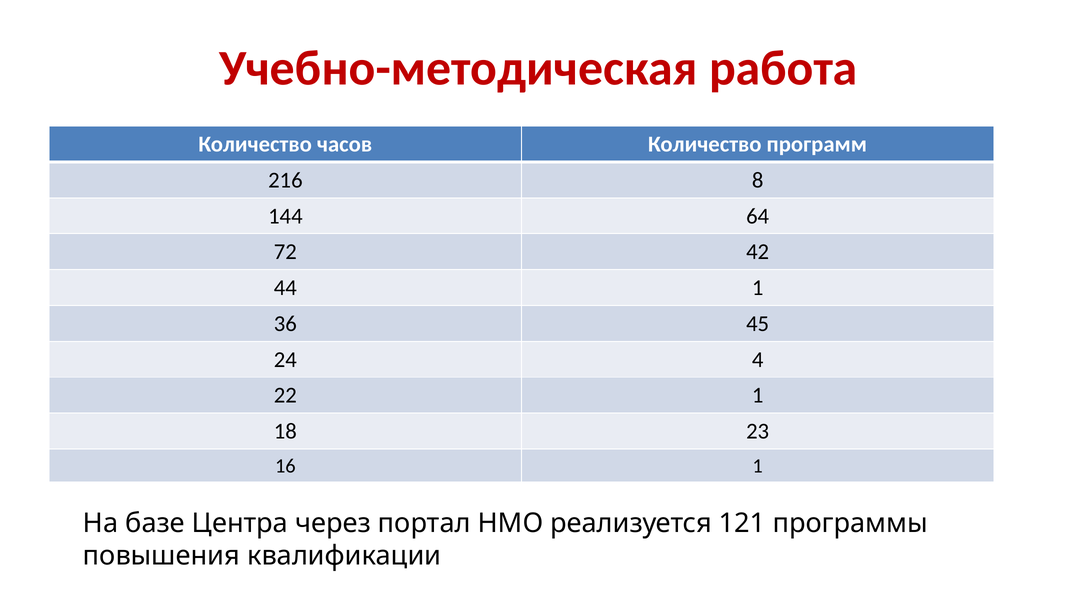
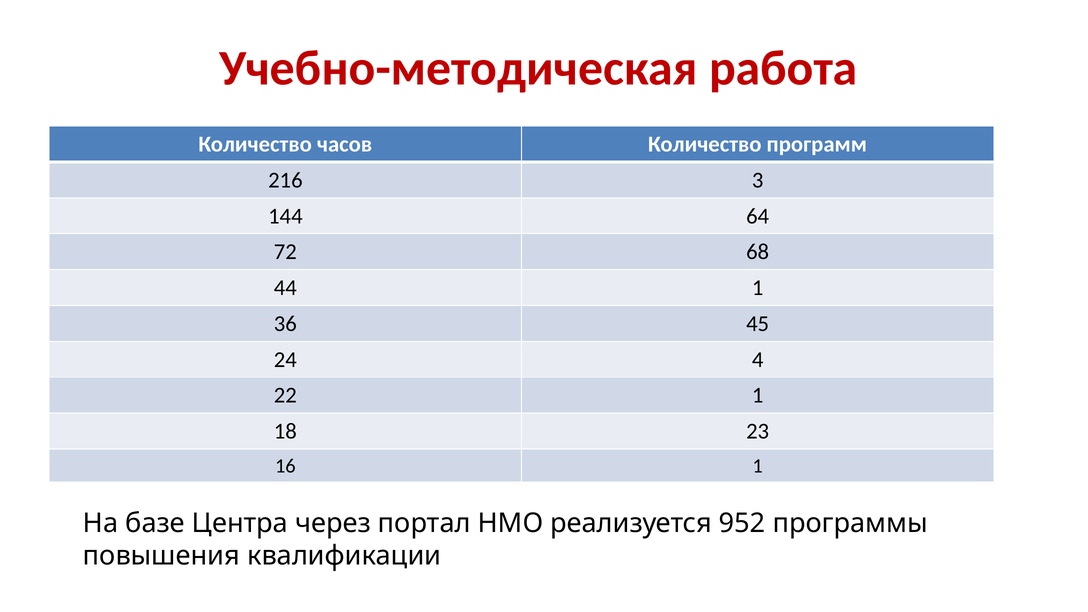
8: 8 -> 3
42: 42 -> 68
121: 121 -> 952
